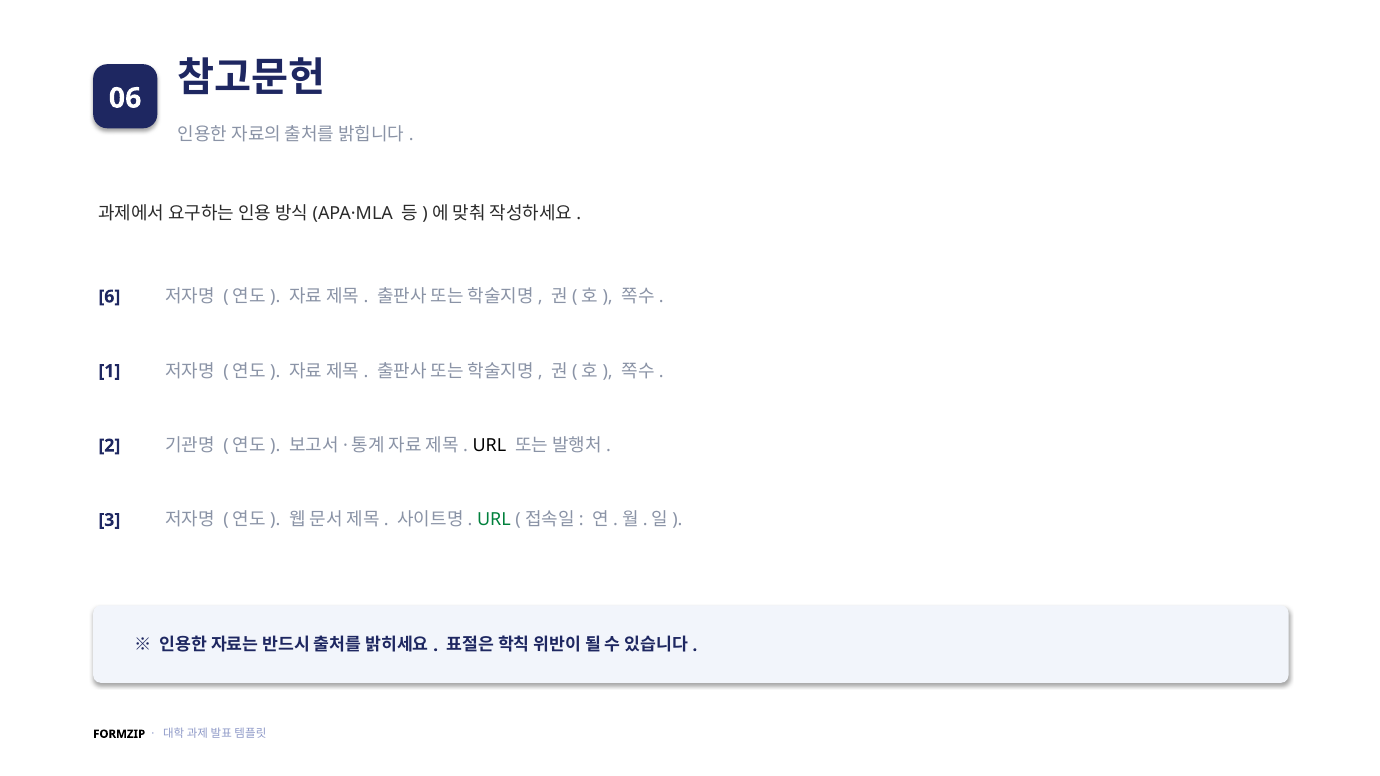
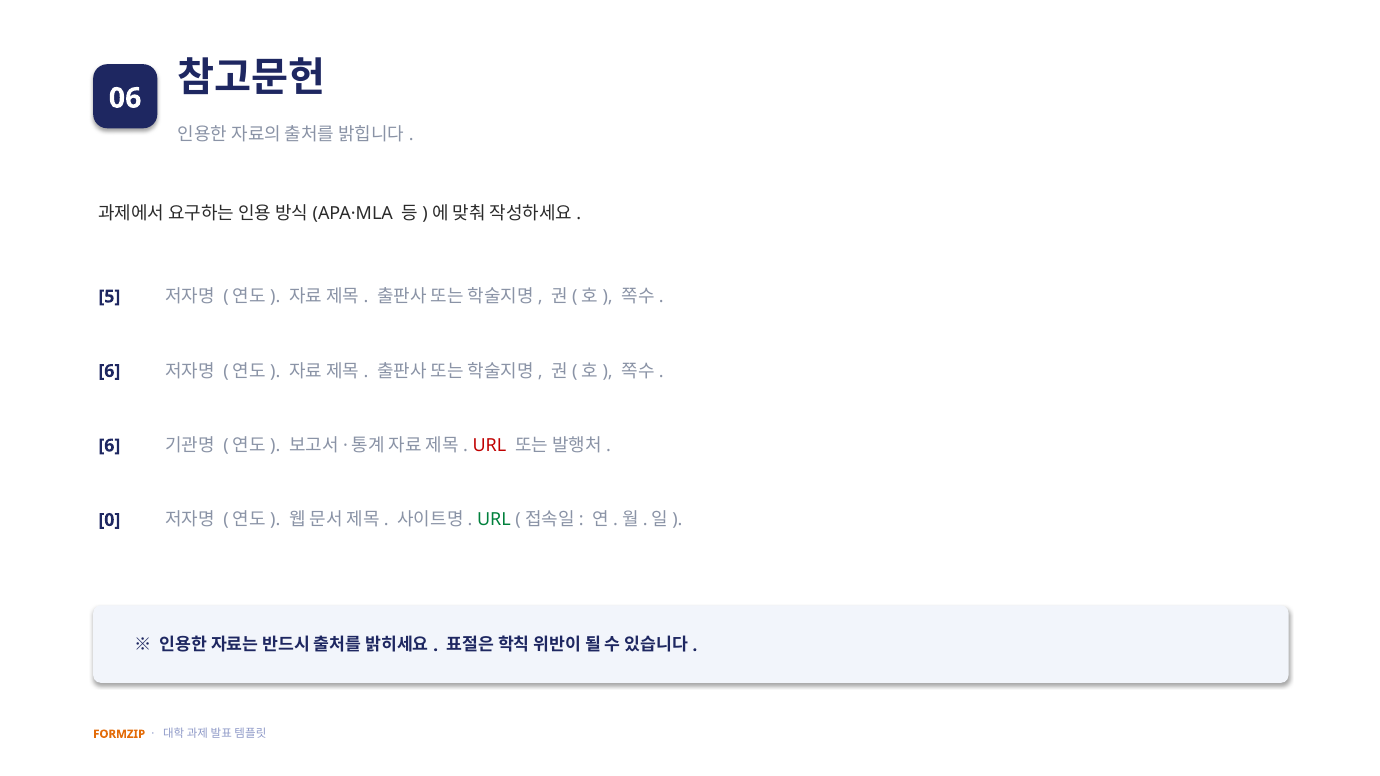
6: 6 -> 5
1 at (109, 371): 1 -> 6
2 at (109, 446): 2 -> 6
URL at (489, 446) colour: black -> red
3: 3 -> 0
FORMZIP colour: black -> orange
